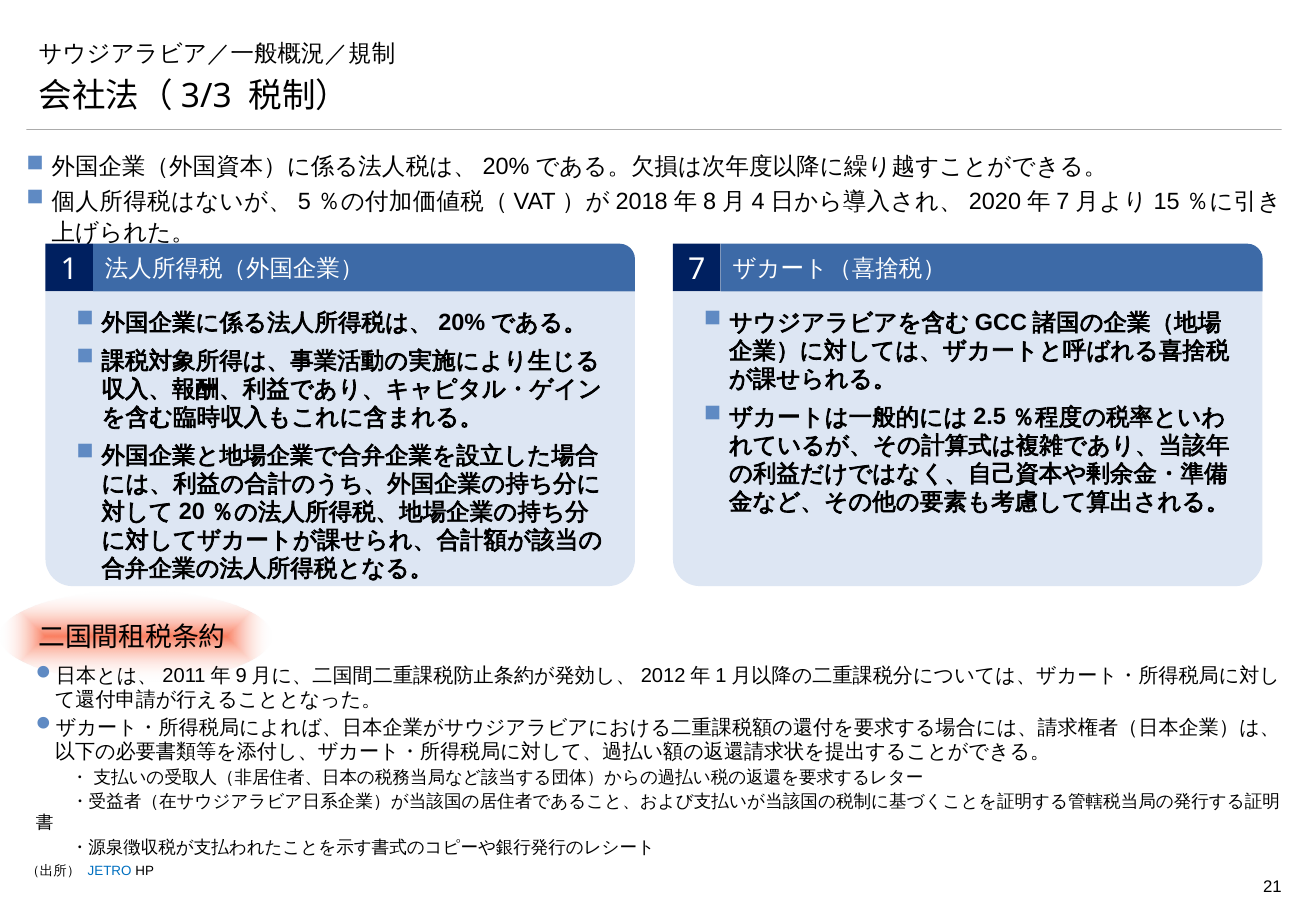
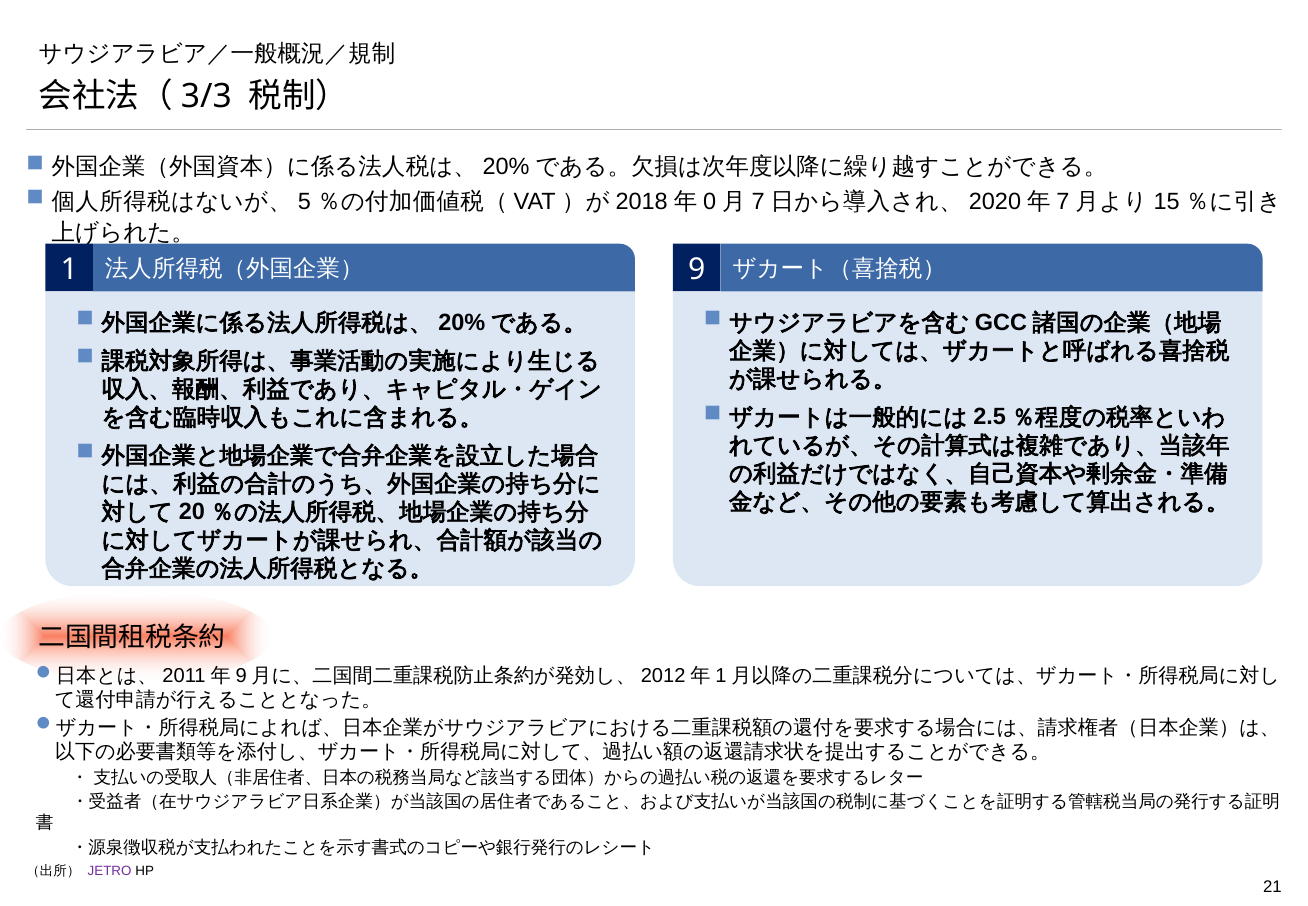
8: 8 -> 0
4 at (758, 201): 4 -> 7
1 7: 7 -> 9
JETRO colour: blue -> purple
